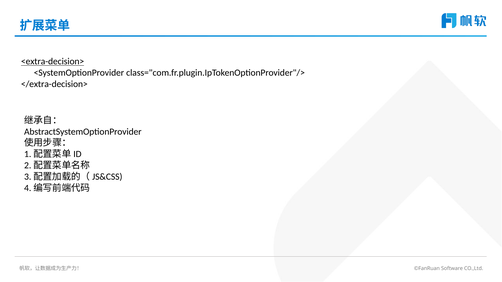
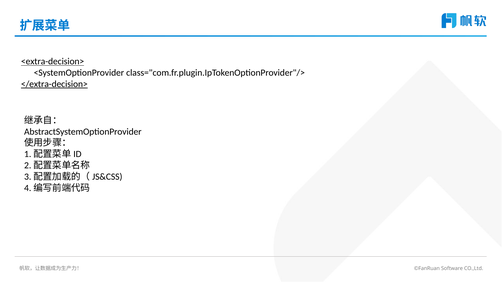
</extra-decision> underline: none -> present
